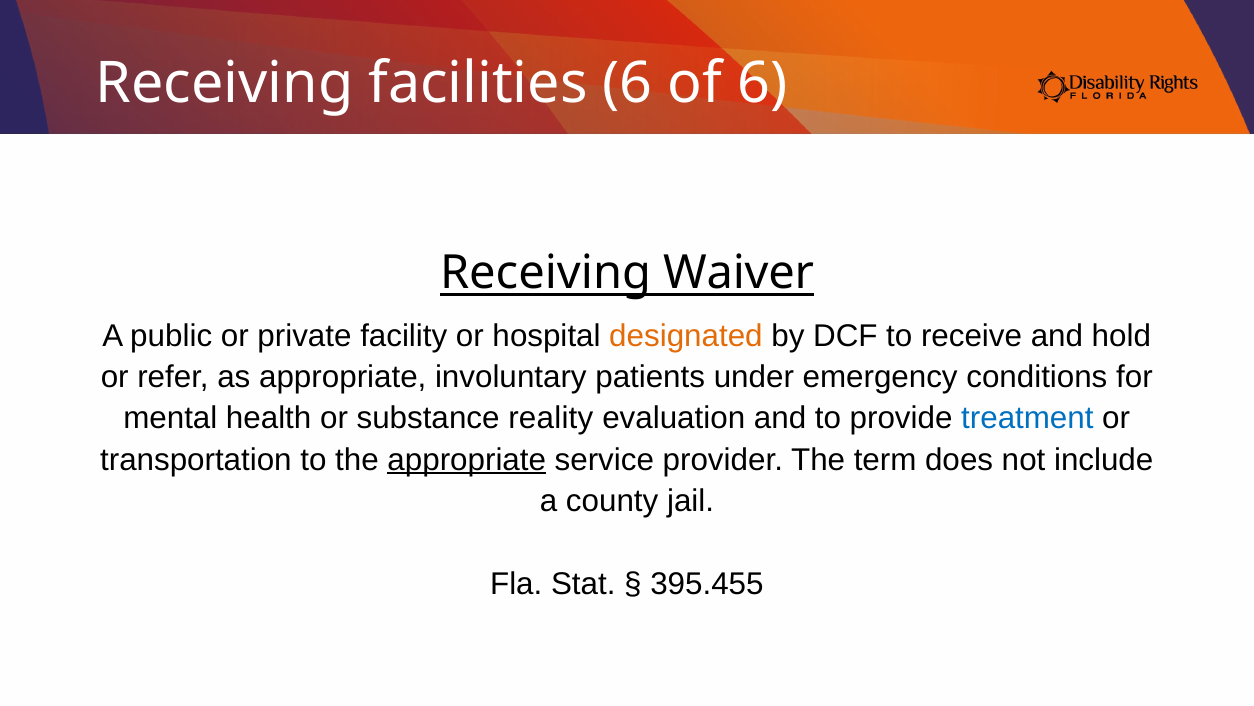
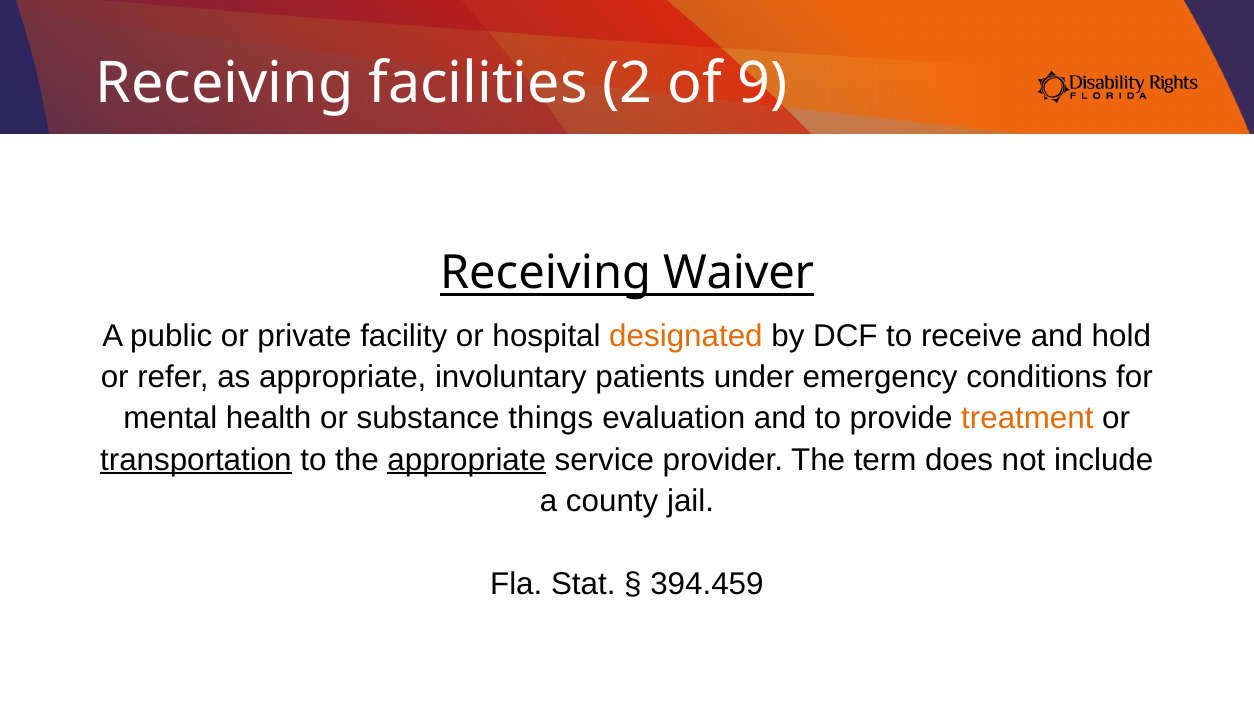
facilities 6: 6 -> 2
of 6: 6 -> 9
reality: reality -> things
treatment colour: blue -> orange
transportation underline: none -> present
395.455: 395.455 -> 394.459
